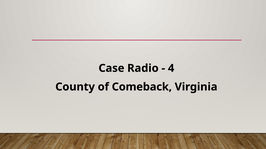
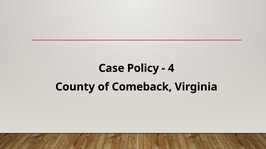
Radio: Radio -> Policy
